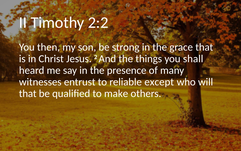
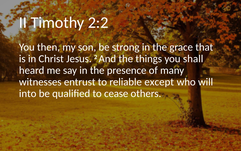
that at (28, 93): that -> into
make: make -> cease
